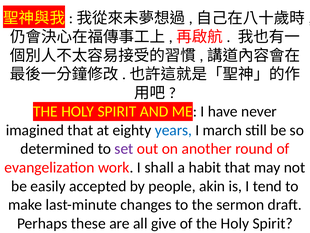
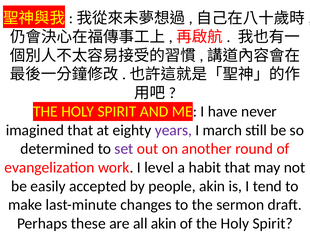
years colour: blue -> purple
shall: shall -> level
all give: give -> akin
